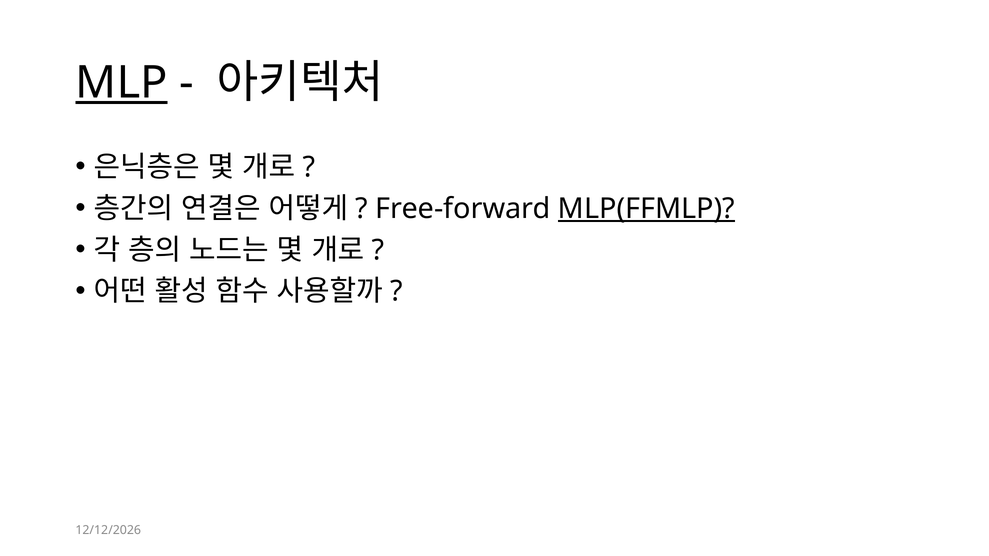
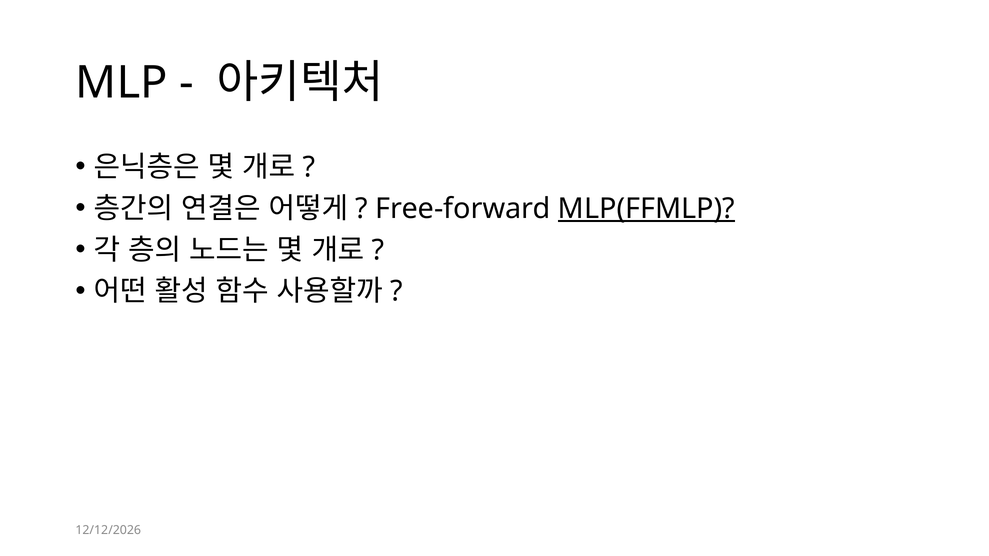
MLP underline: present -> none
